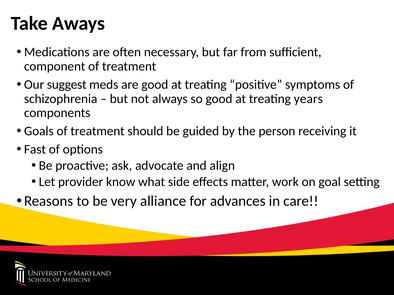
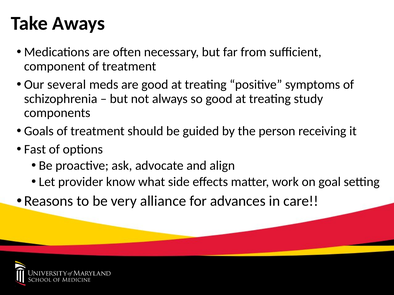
suggest: suggest -> several
years: years -> study
